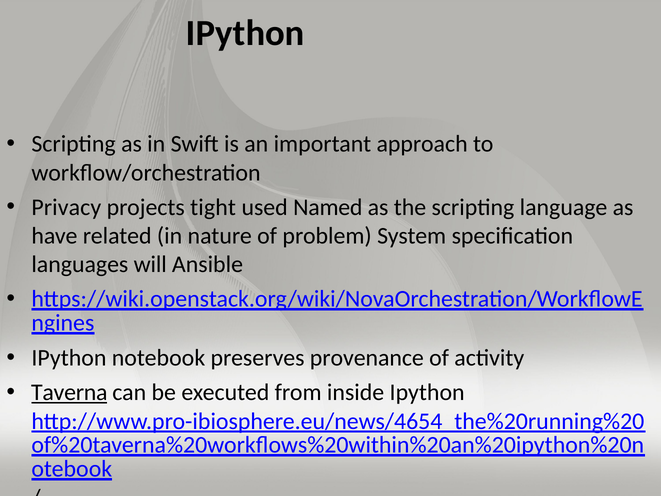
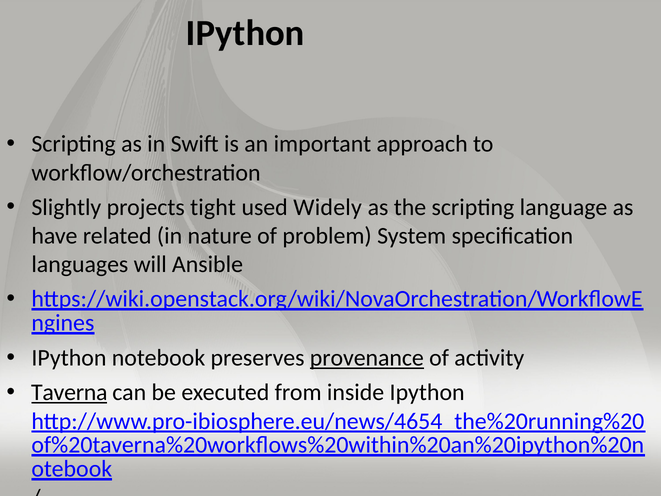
Privacy: Privacy -> Slightly
Named: Named -> Widely
provenance underline: none -> present
